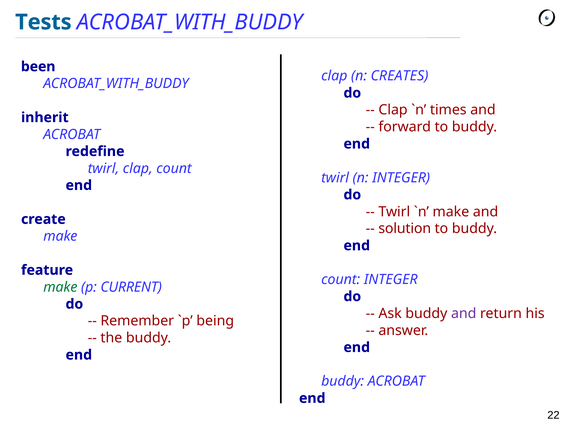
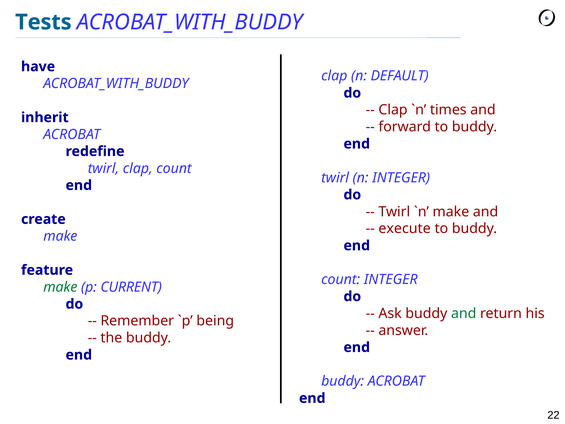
been: been -> have
CREATES: CREATES -> DEFAULT
solution: solution -> execute
and at (464, 313) colour: purple -> green
